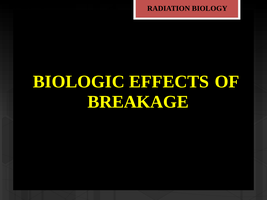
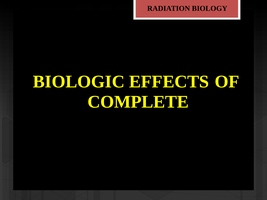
BREAKAGE: BREAKAGE -> COMPLETE
